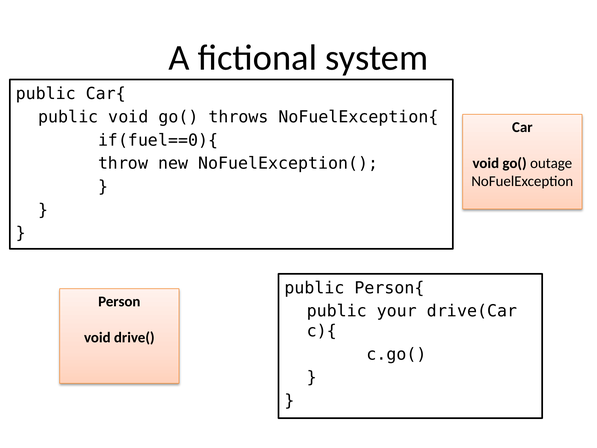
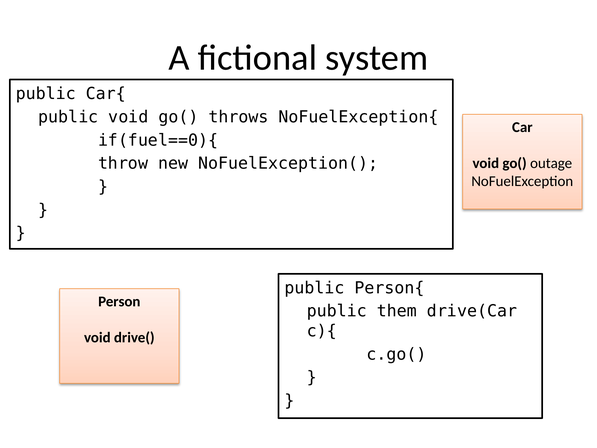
your: your -> them
